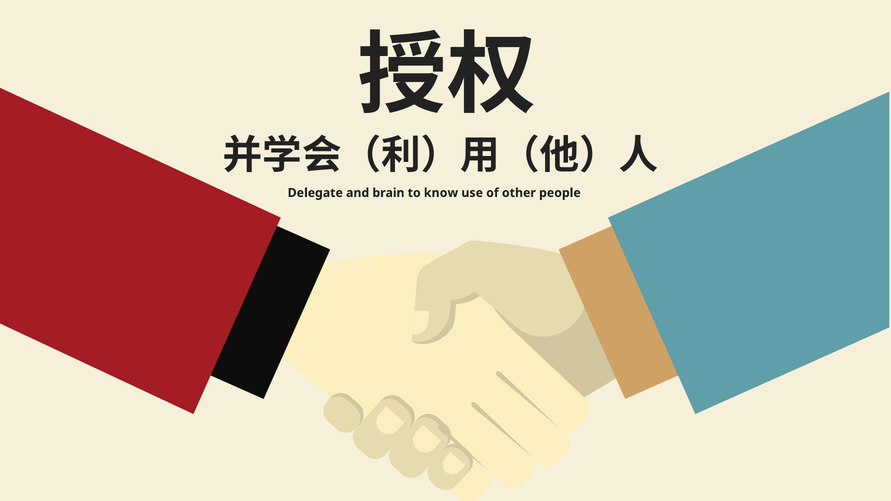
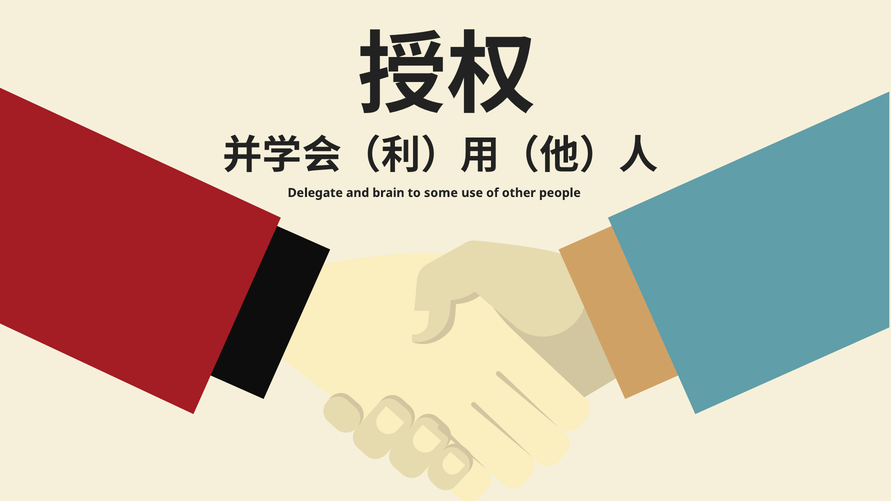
know: know -> some
